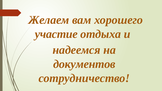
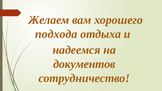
участие: участие -> подхода
